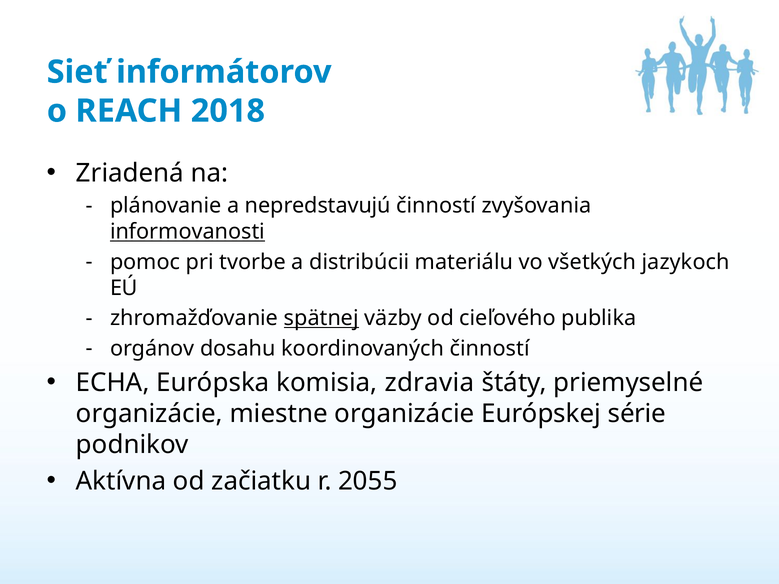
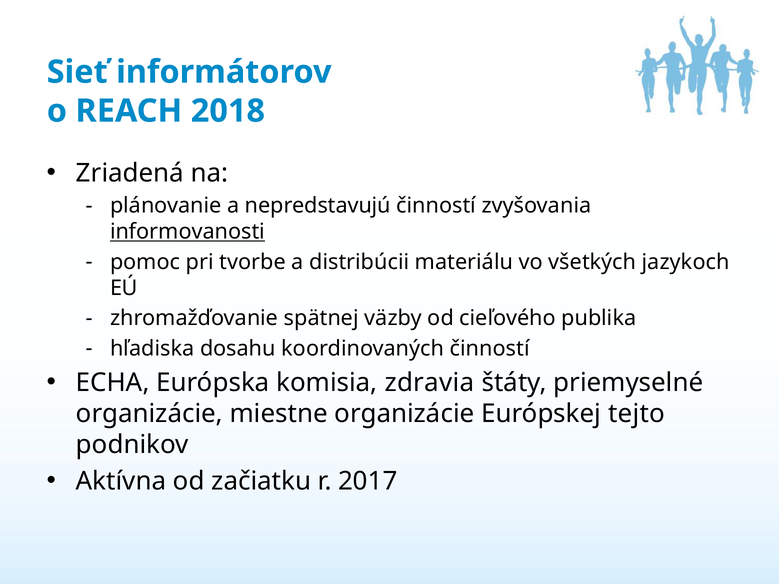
spätnej underline: present -> none
orgánov: orgánov -> hľadiska
série: série -> tejto
2055: 2055 -> 2017
